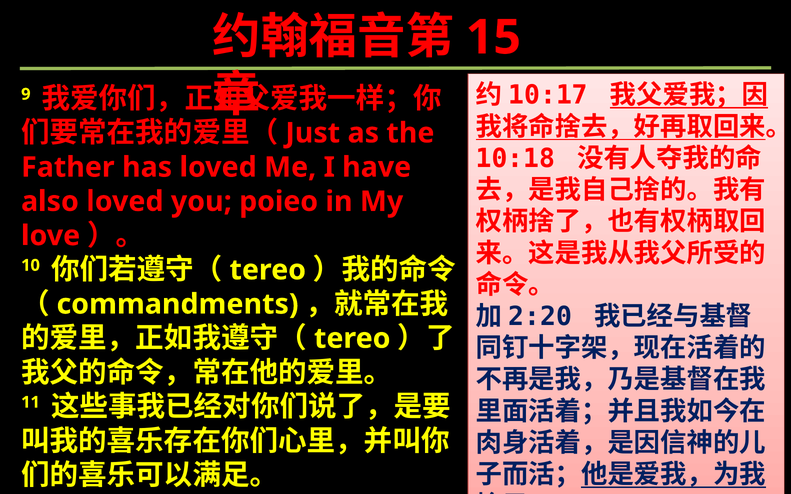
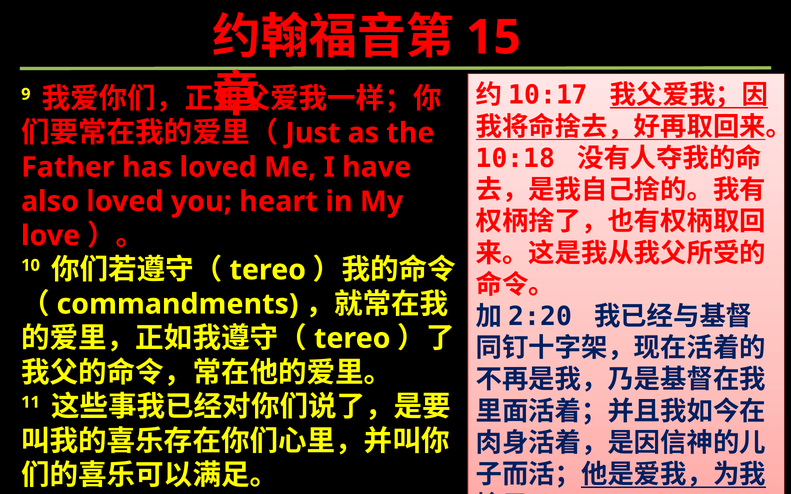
poieo: poieo -> heart
